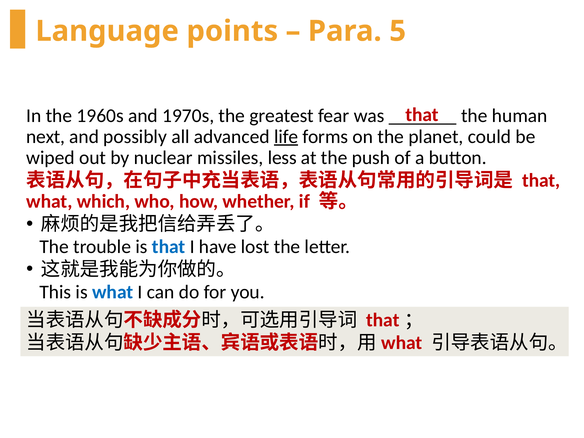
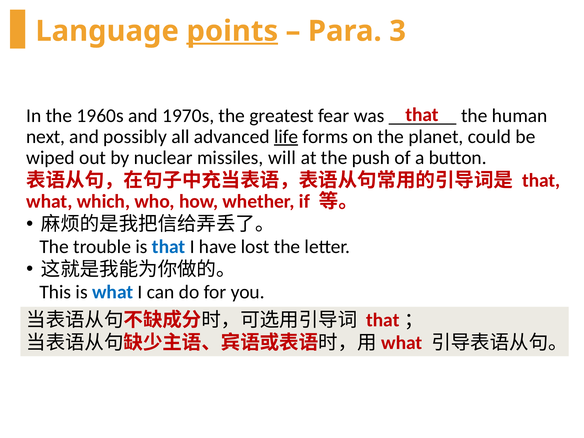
points underline: none -> present
5: 5 -> 3
less: less -> will
